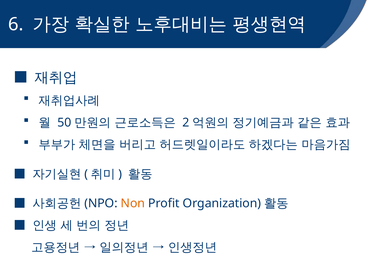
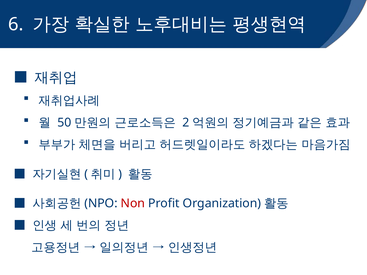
Non colour: orange -> red
